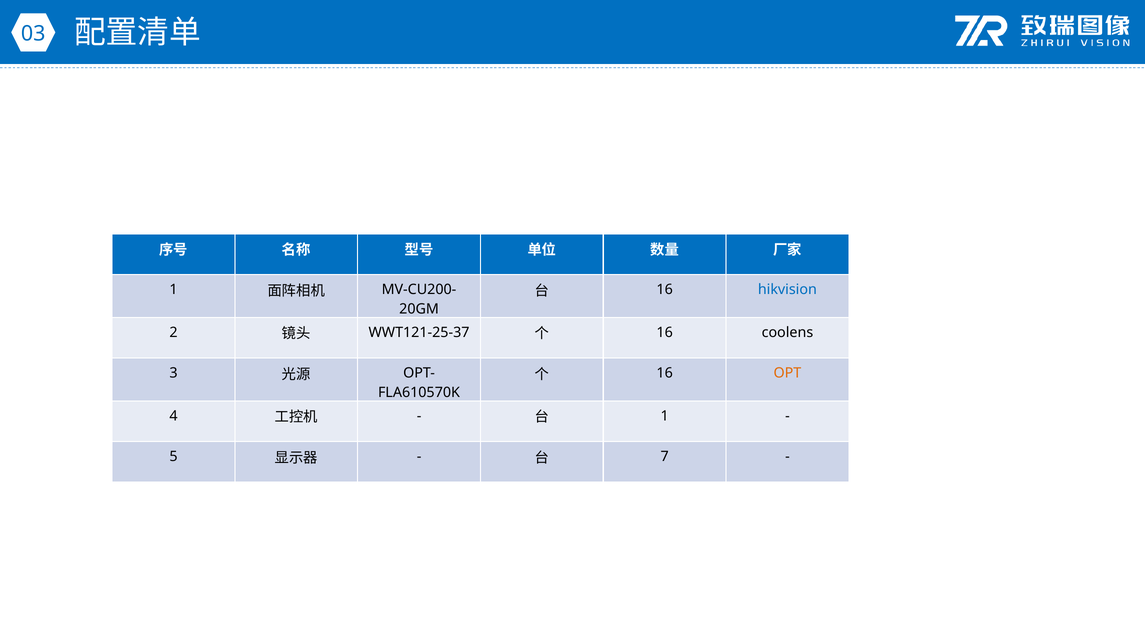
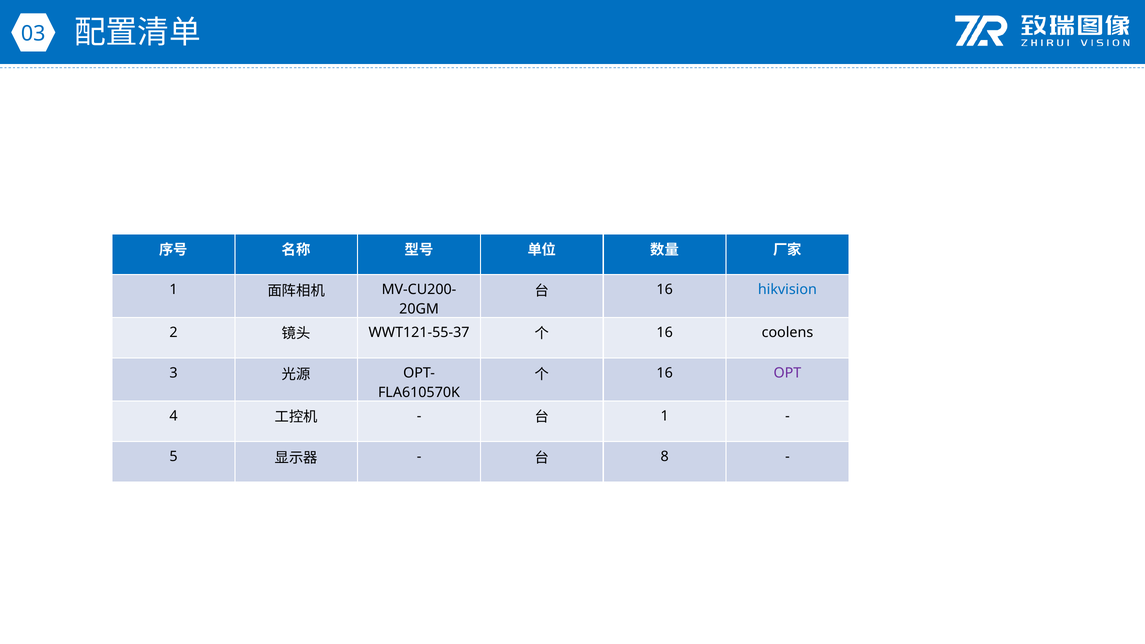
WWT121-25-37: WWT121-25-37 -> WWT121-55-37
OPT colour: orange -> purple
7: 7 -> 8
